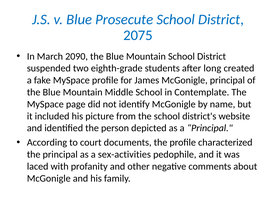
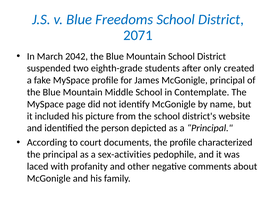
Prosecute: Prosecute -> Freedoms
2075: 2075 -> 2071
2090: 2090 -> 2042
long: long -> only
